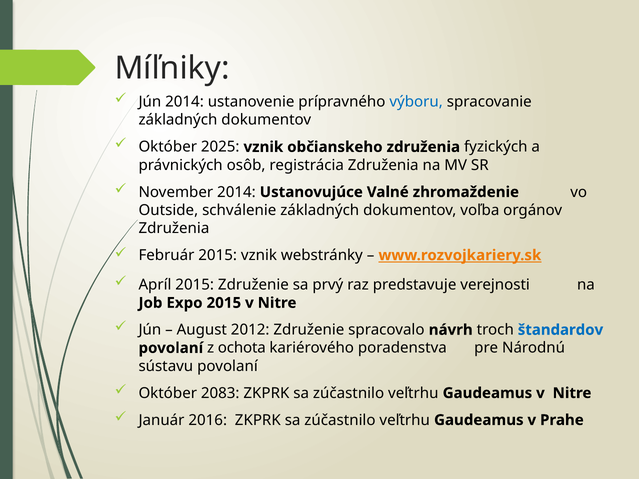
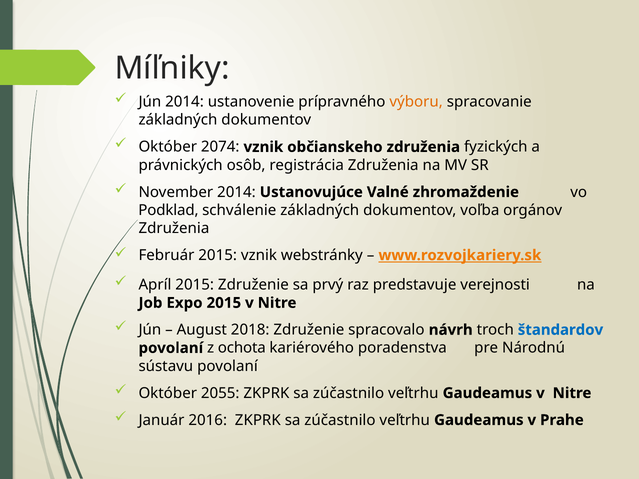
výboru colour: blue -> orange
2025: 2025 -> 2074
Outside: Outside -> Podklad
2012: 2012 -> 2018
2083: 2083 -> 2055
